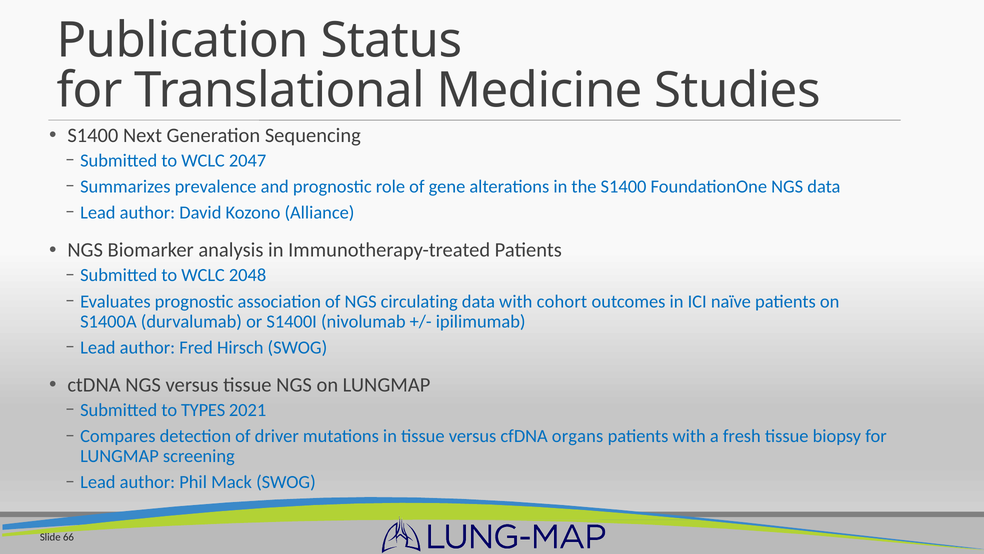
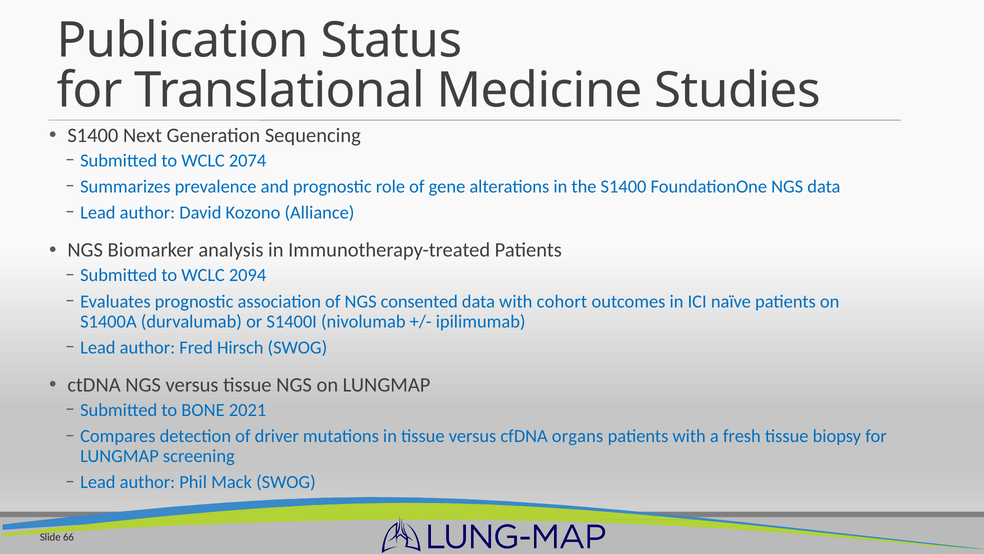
2047: 2047 -> 2074
2048: 2048 -> 2094
circulating: circulating -> consented
TYPES: TYPES -> BONE
